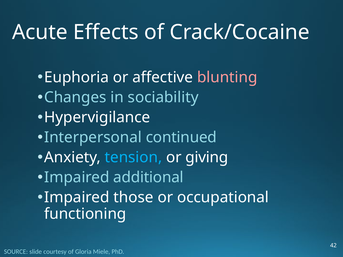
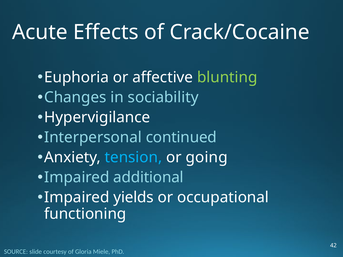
blunting colour: pink -> light green
giving: giving -> going
those: those -> yields
